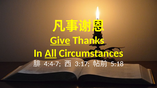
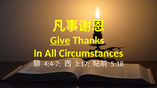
All underline: present -> none
